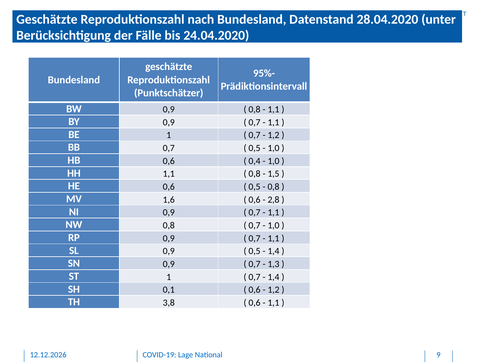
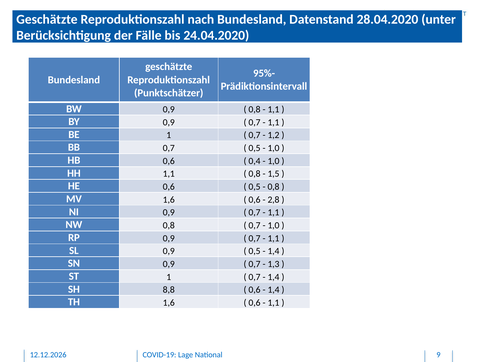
0,1: 0,1 -> 8,8
1,2 at (274, 290): 1,2 -> 1,4
TH 3,8: 3,8 -> 1,6
